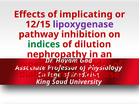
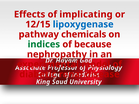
lipoxygenase colour: purple -> blue
inhibition: inhibition -> chemicals
dilution: dilution -> because
